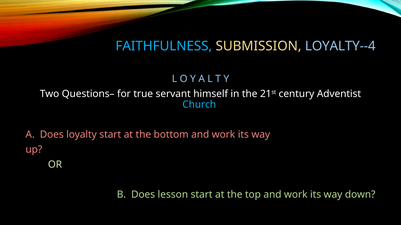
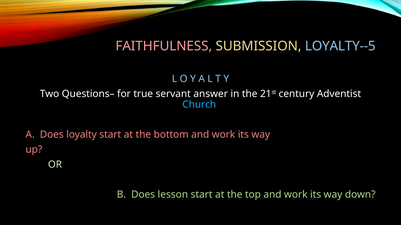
FAITHFULNESS colour: light blue -> pink
LOYALTY--4: LOYALTY--4 -> LOYALTY--5
himself: himself -> answer
